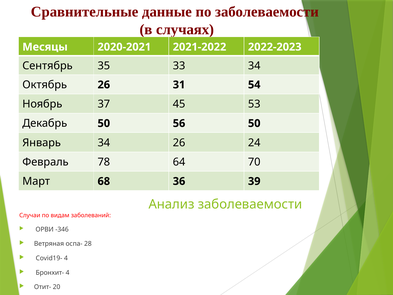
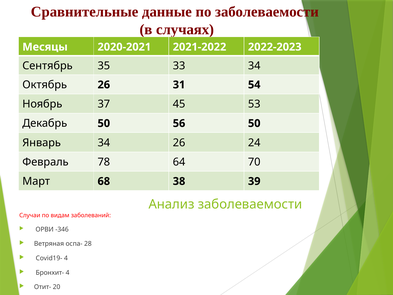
36: 36 -> 38
